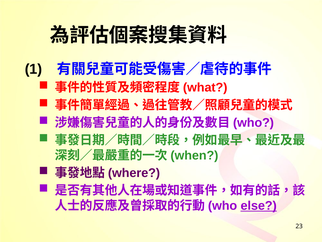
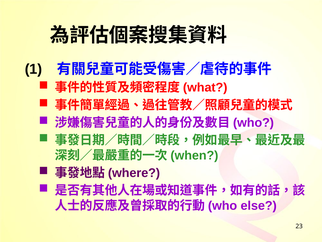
else underline: present -> none
